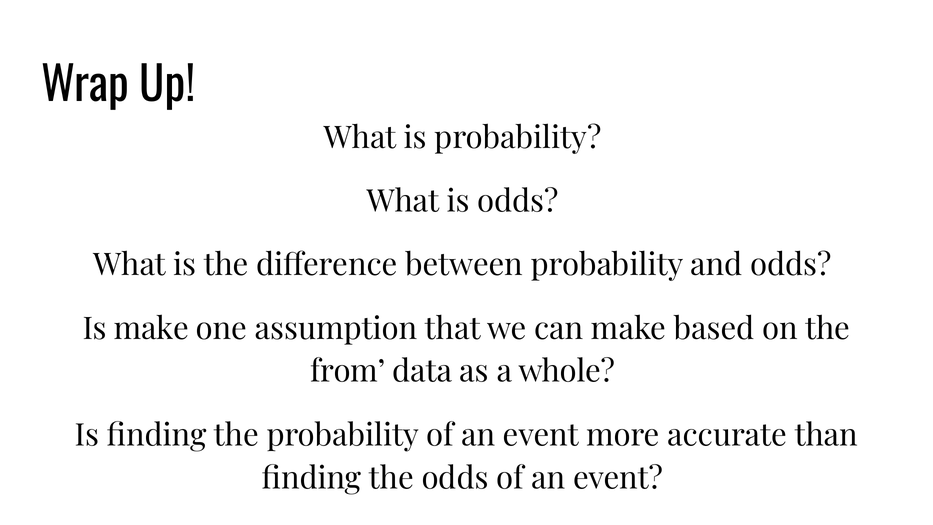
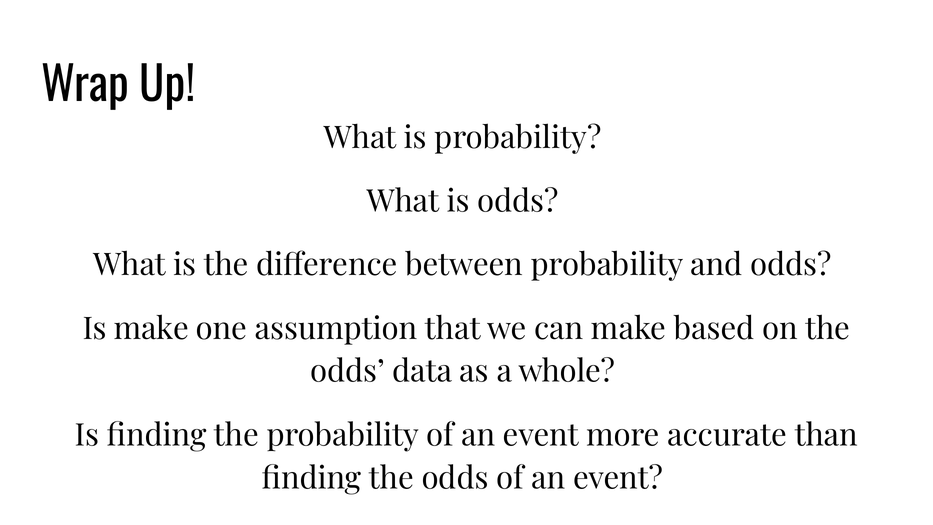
from at (348, 372): from -> odds
